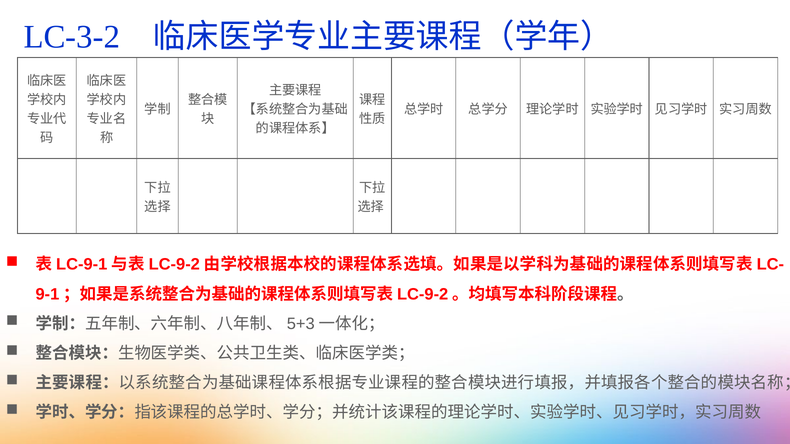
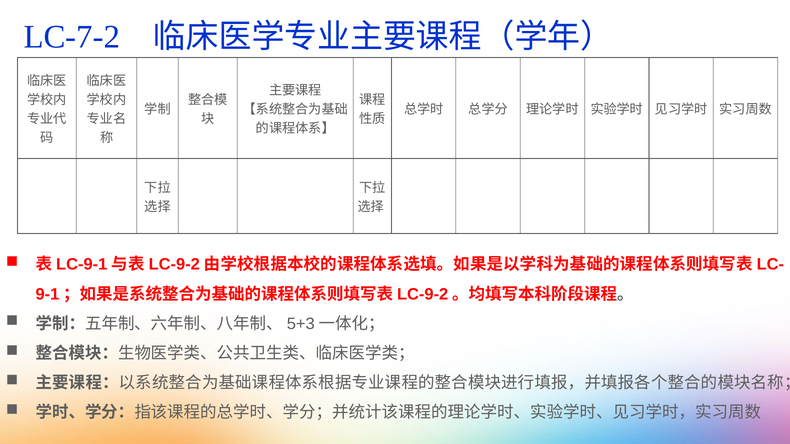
LC-3-2: LC-3-2 -> LC-7-2
